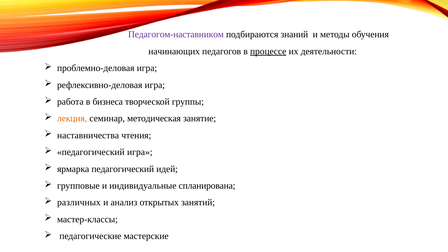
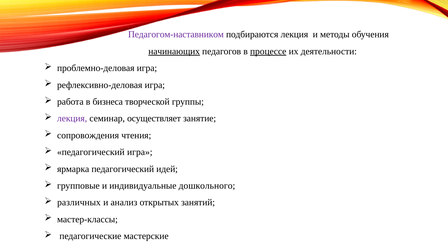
подбираются знаний: знаний -> лекция
начинающих underline: none -> present
лекция at (72, 119) colour: orange -> purple
методическая: методическая -> осуществляет
наставничества: наставничества -> сопровождения
спланирована: спланирована -> дошкольного
